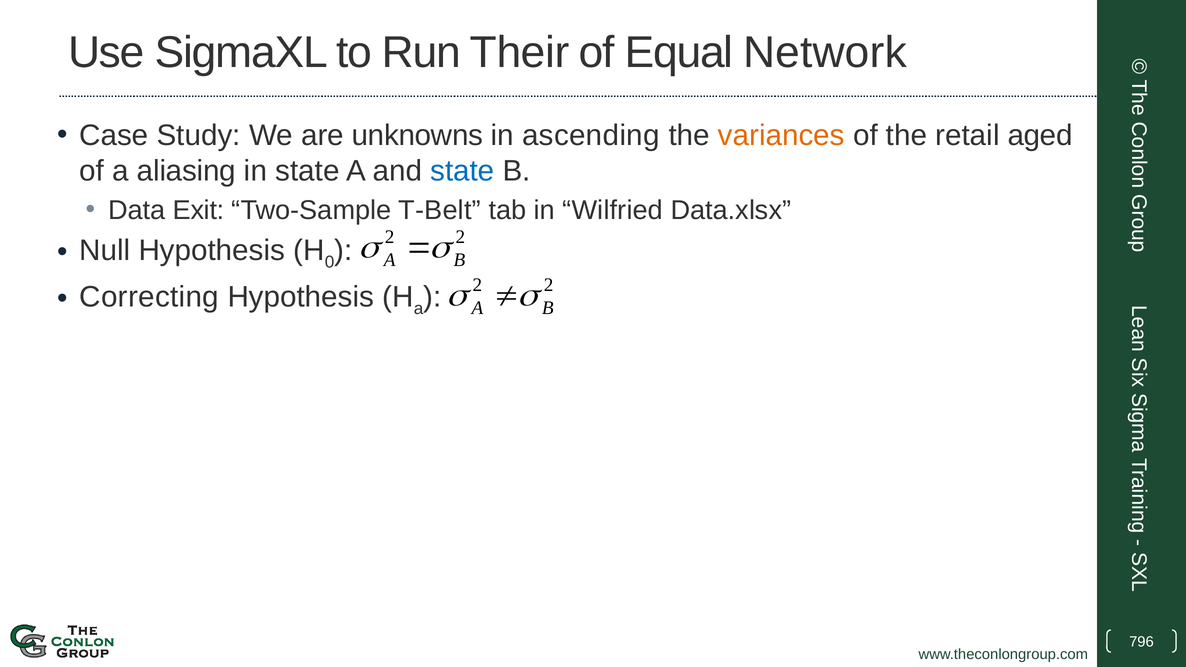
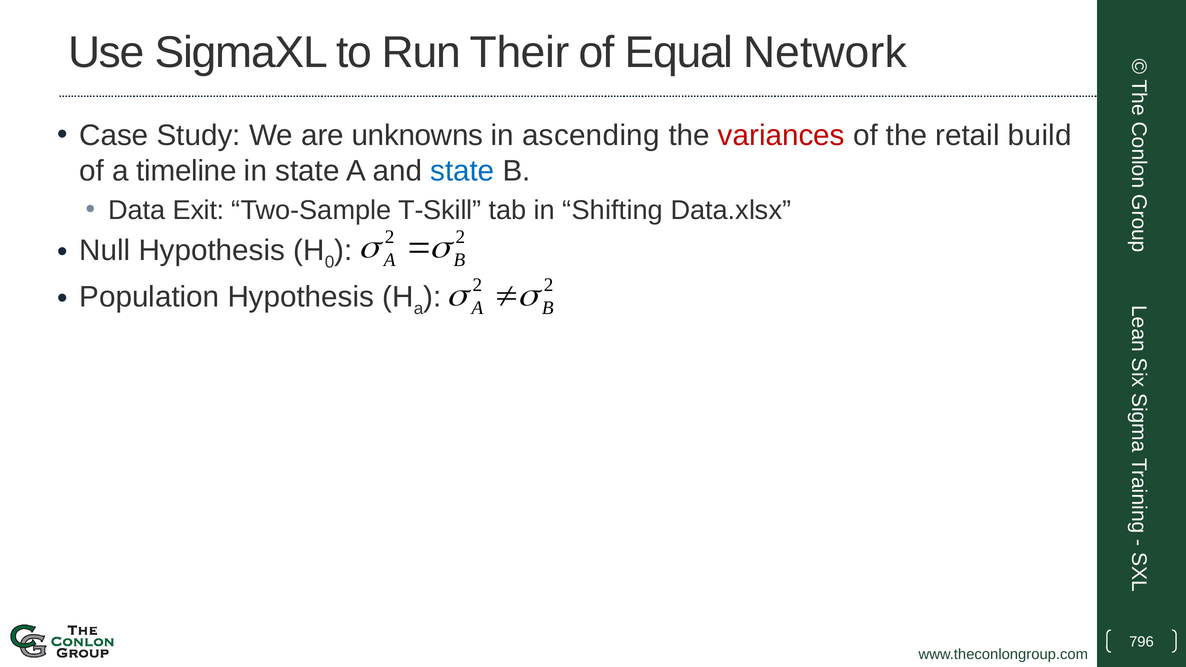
variances colour: orange -> red
aged: aged -> build
aliasing: aliasing -> timeline
T-Belt: T-Belt -> T-Skill
Wilfried: Wilfried -> Shifting
Correcting: Correcting -> Population
